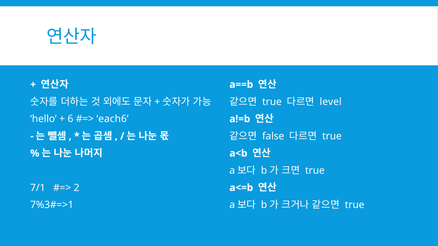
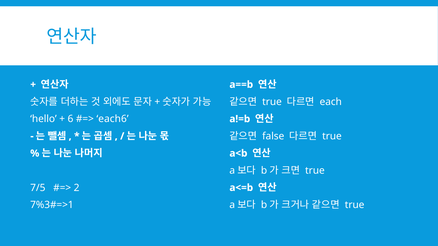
level: level -> each
7/1: 7/1 -> 7/5
